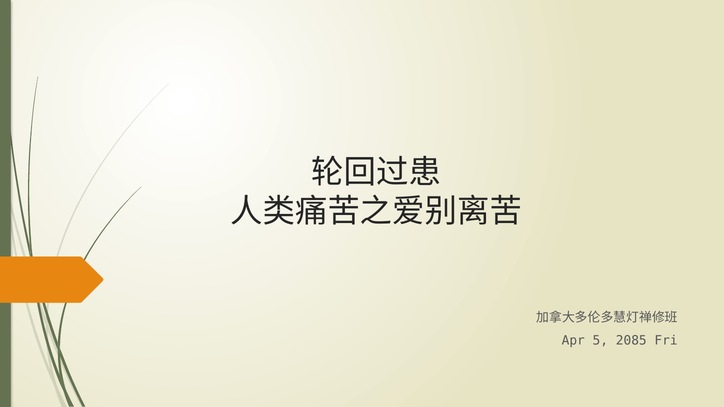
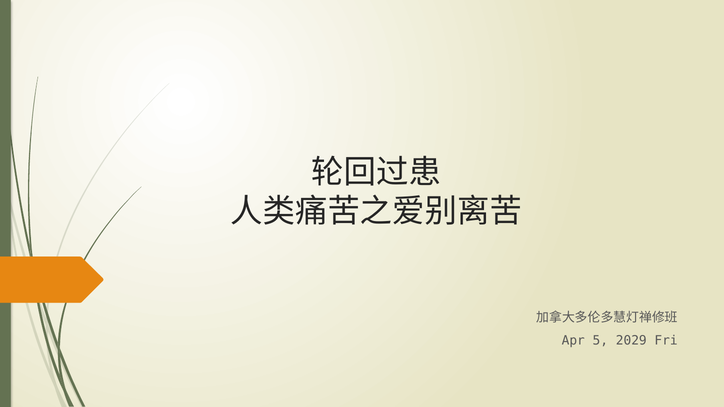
2085: 2085 -> 2029
